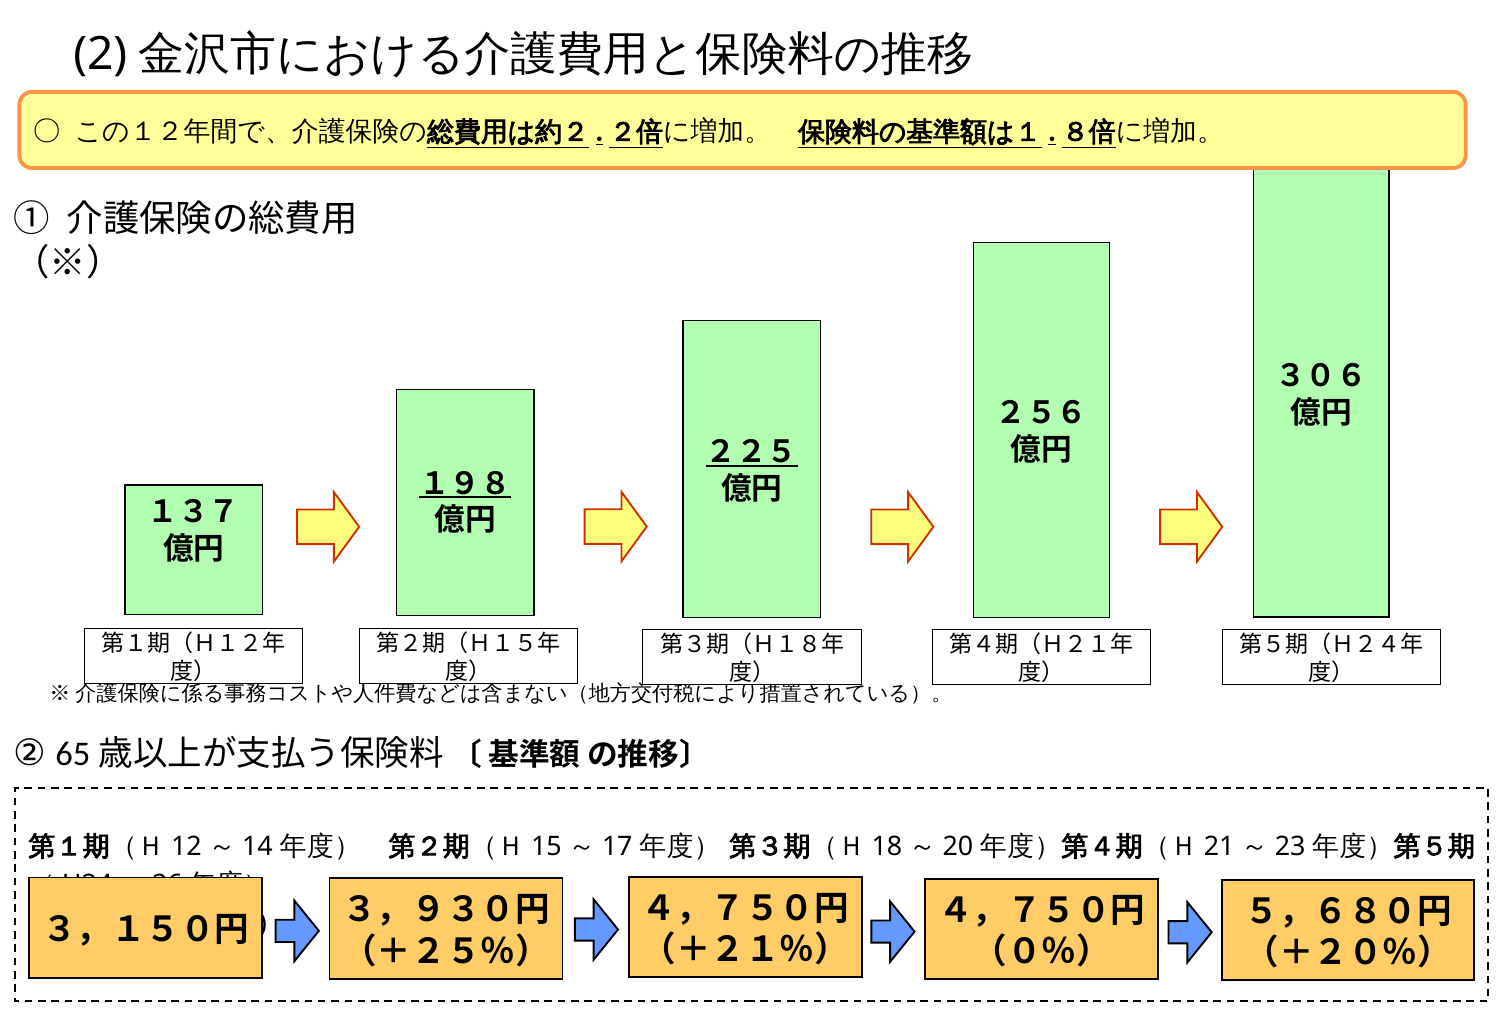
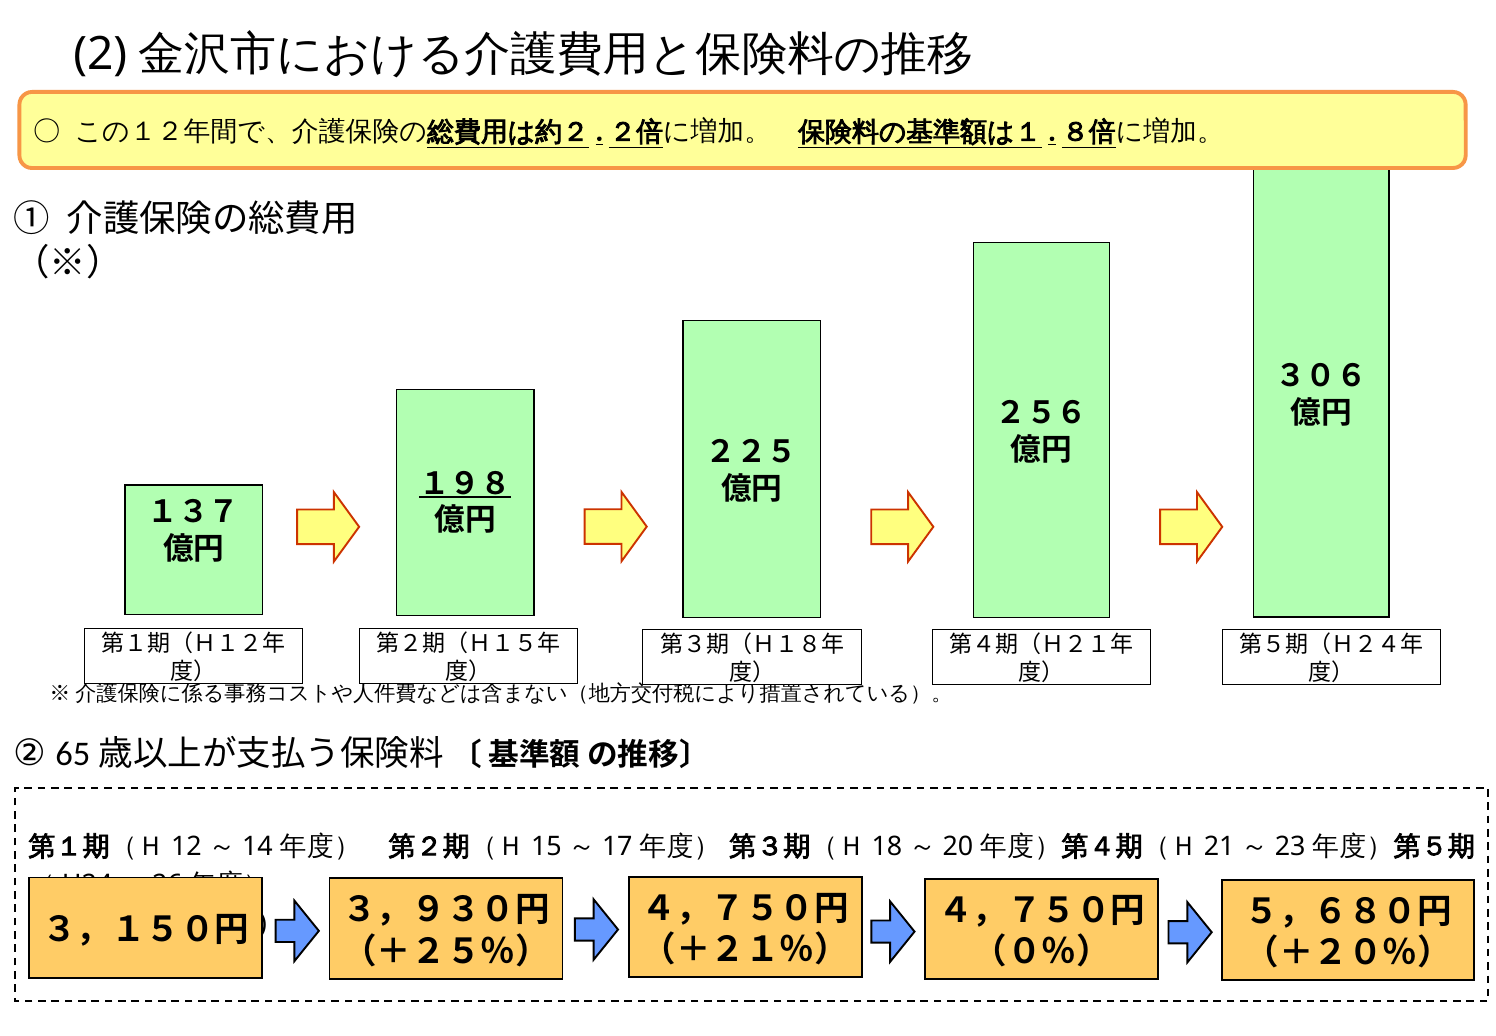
２２５ underline: present -> none
